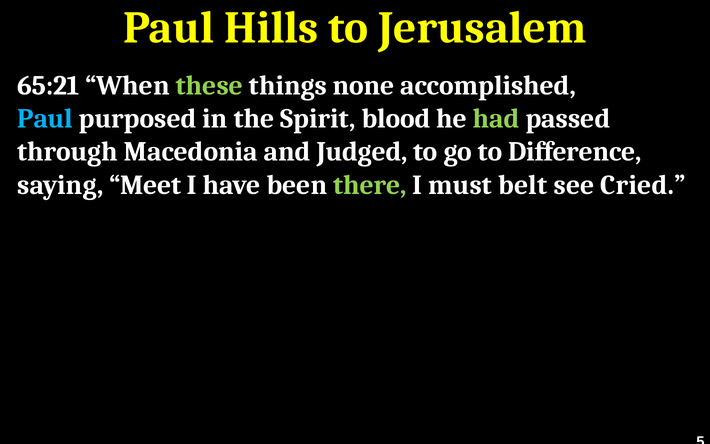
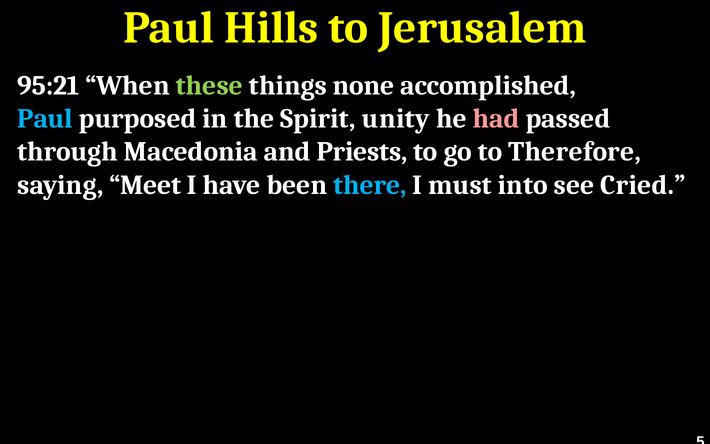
65:21: 65:21 -> 95:21
blood: blood -> unity
had colour: light green -> pink
Judged: Judged -> Priests
Difference: Difference -> Therefore
there colour: light green -> light blue
belt: belt -> into
